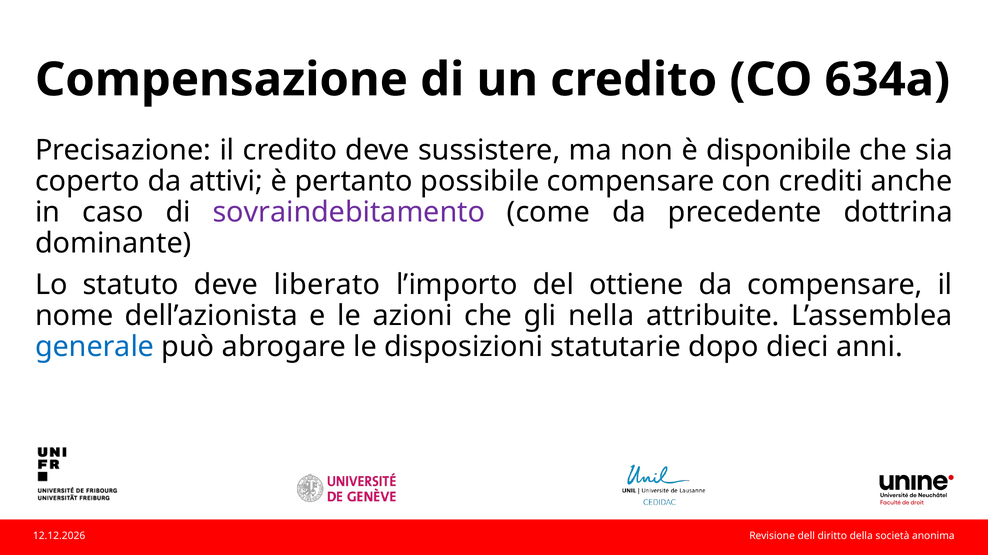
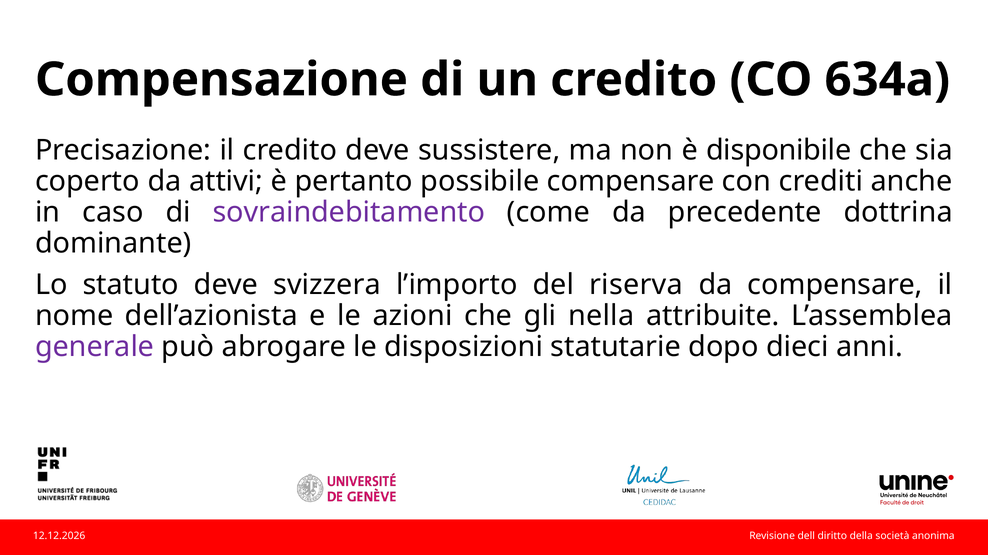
liberato: liberato -> svizzera
ottiene: ottiene -> riserva
generale colour: blue -> purple
